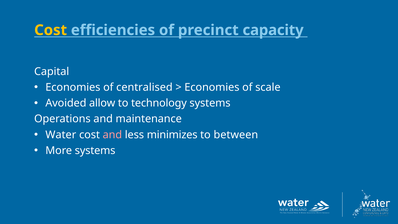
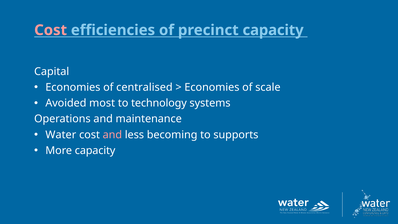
Cost at (51, 30) colour: yellow -> pink
allow: allow -> most
minimizes: minimizes -> becoming
between: between -> supports
More systems: systems -> capacity
